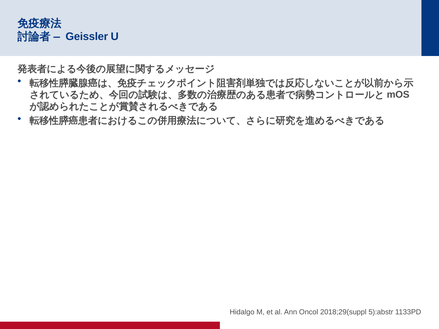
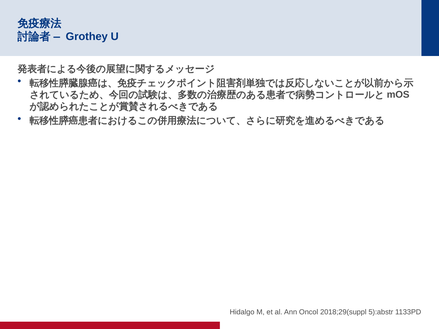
Geissler: Geissler -> Grothey
